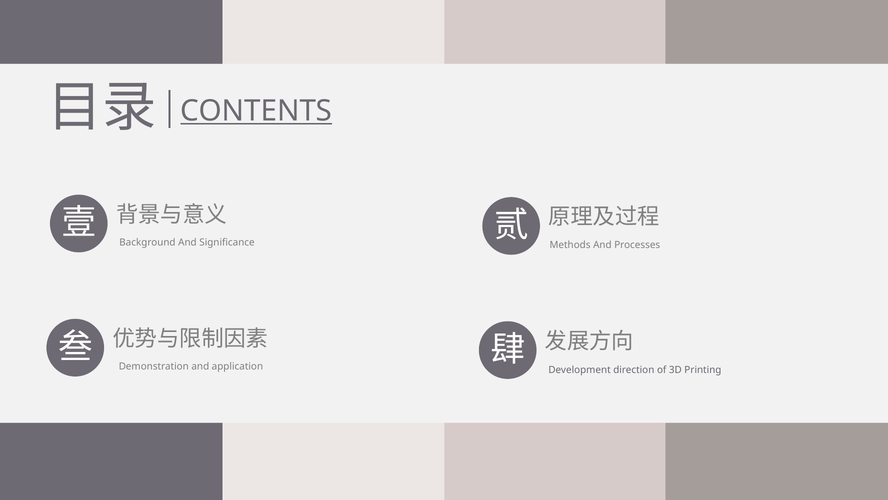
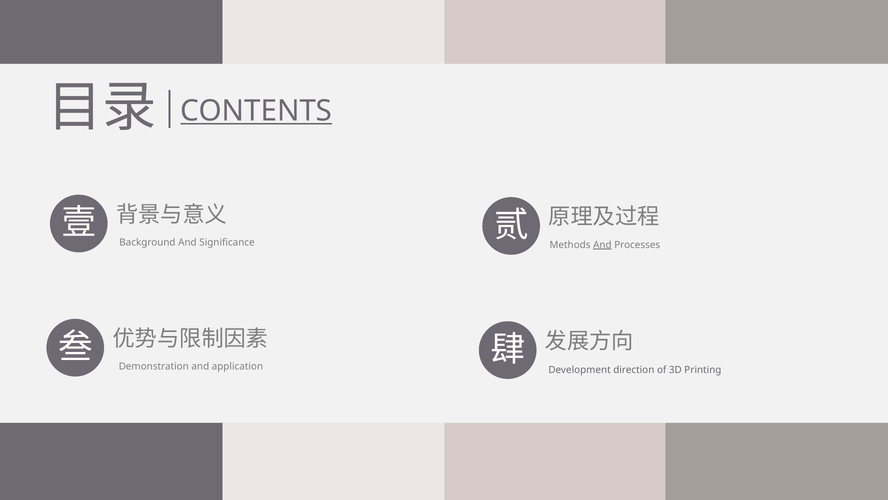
And at (602, 245) underline: none -> present
